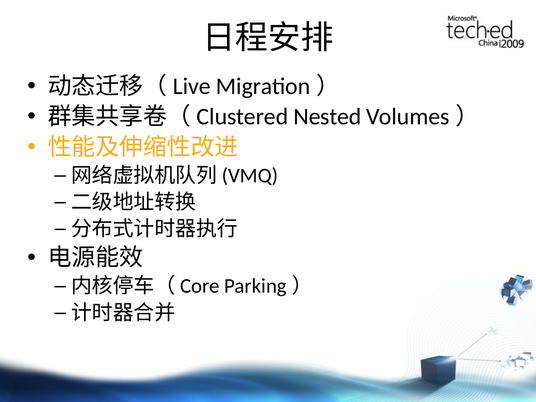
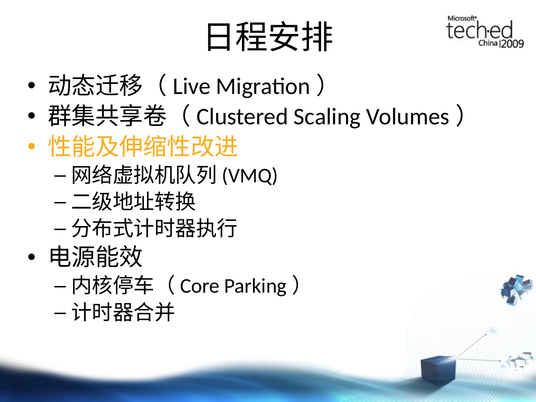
Nested: Nested -> Scaling
